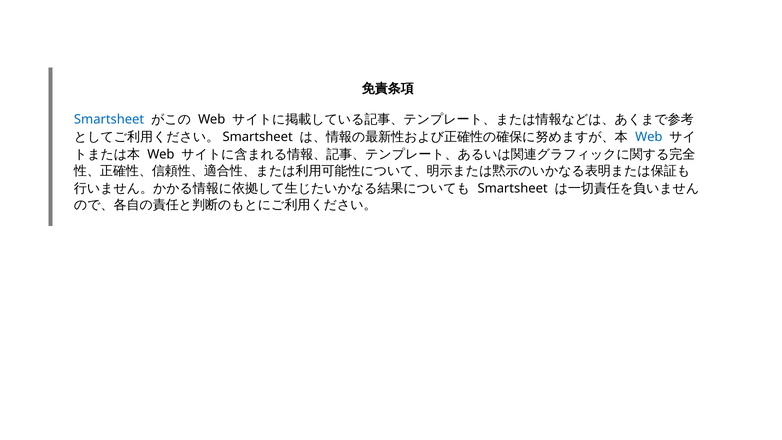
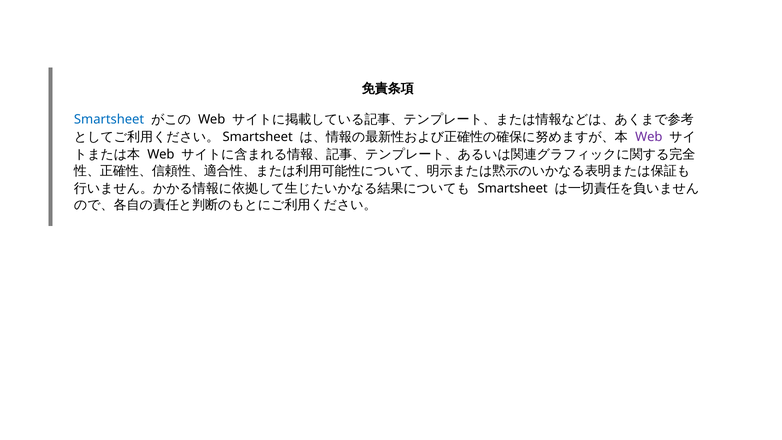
Web at (649, 137) colour: blue -> purple
